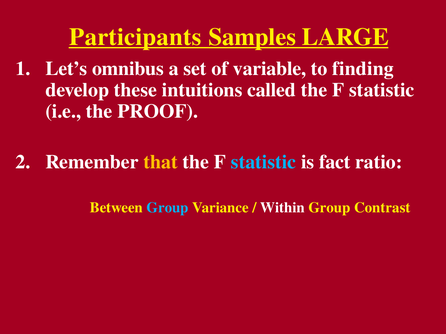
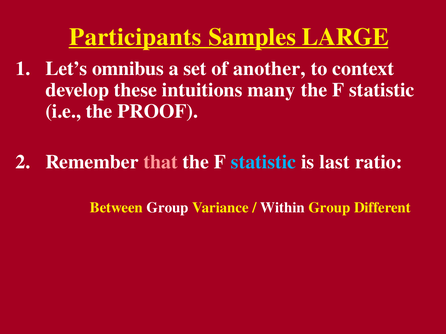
variable: variable -> another
finding: finding -> context
called: called -> many
that colour: yellow -> pink
fact: fact -> last
Group at (168, 208) colour: light blue -> white
Contrast: Contrast -> Different
